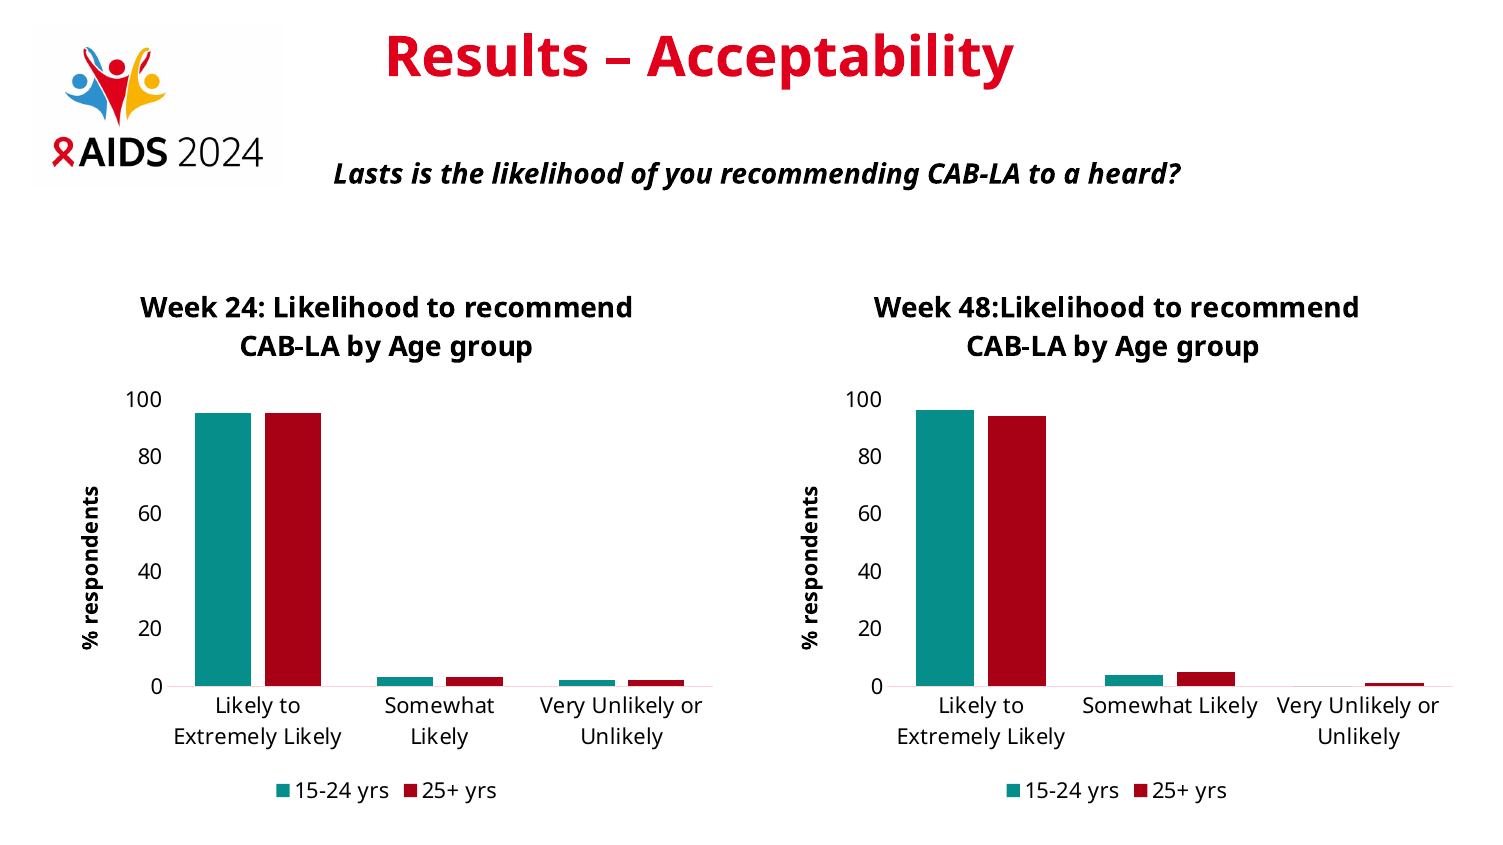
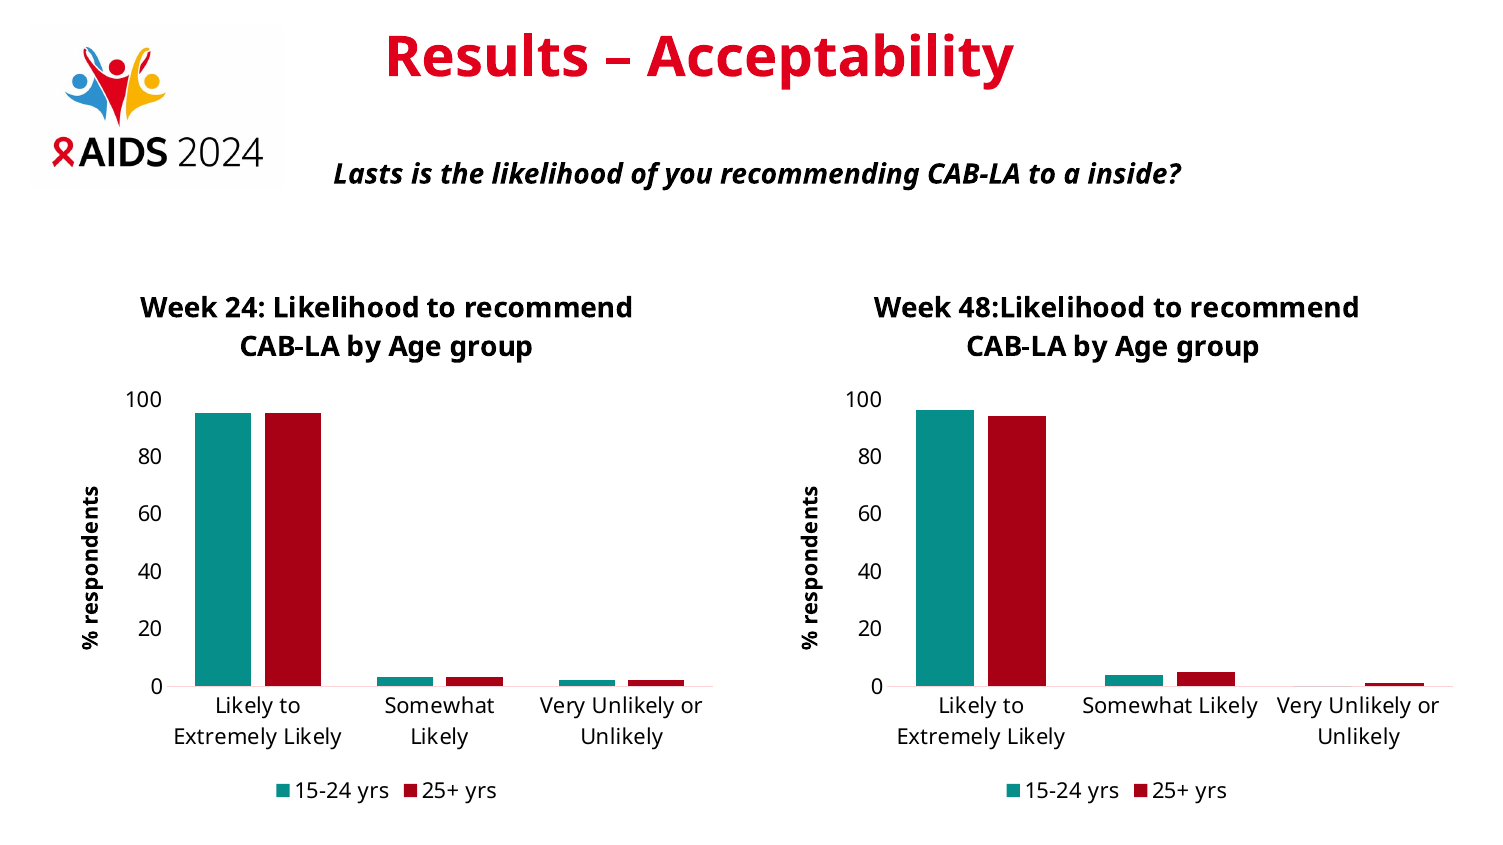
heard: heard -> inside
